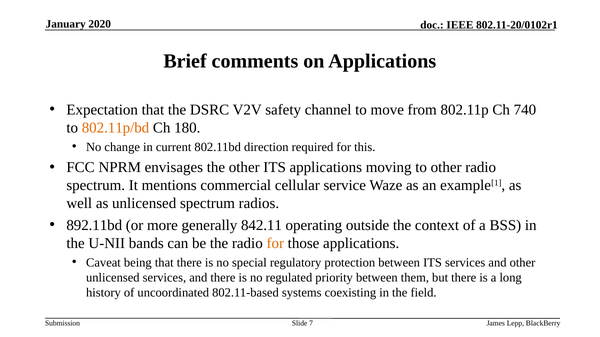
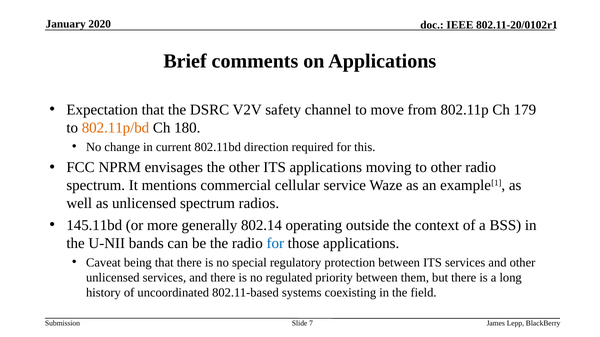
740: 740 -> 179
892.11bd: 892.11bd -> 145.11bd
842.11: 842.11 -> 802.14
for at (275, 243) colour: orange -> blue
